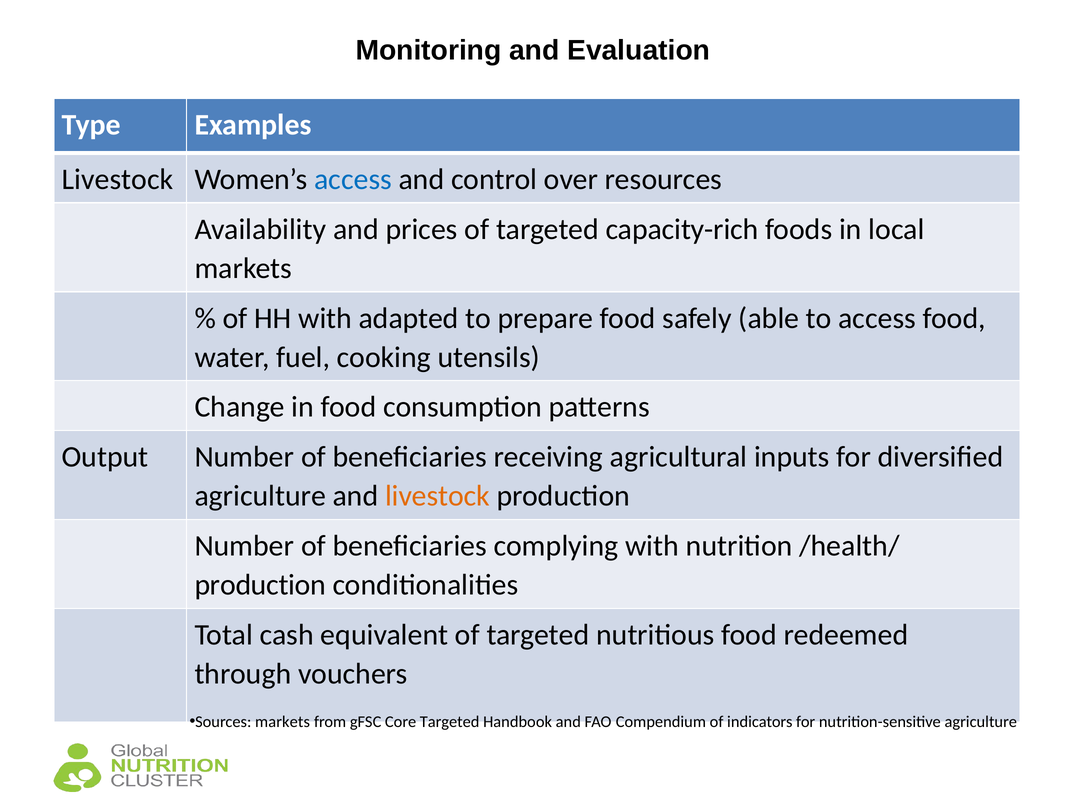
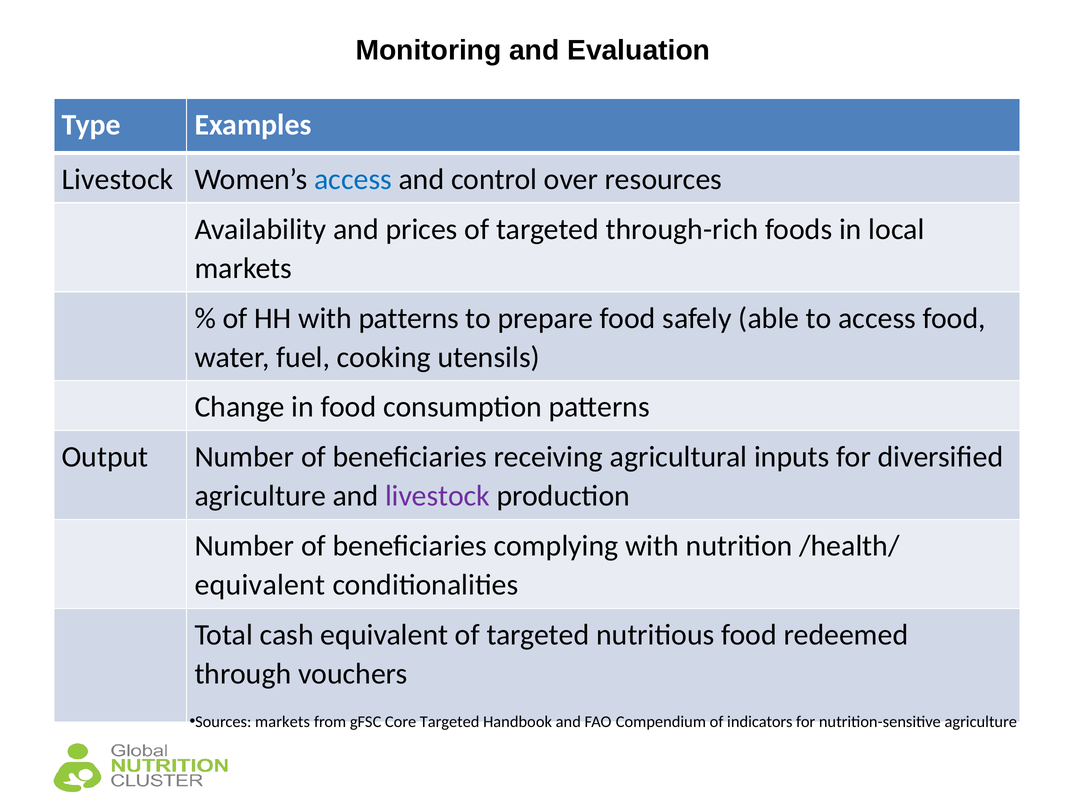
capacity-rich: capacity-rich -> through-rich
with adapted: adapted -> patterns
livestock at (437, 496) colour: orange -> purple
production at (260, 585): production -> equivalent
